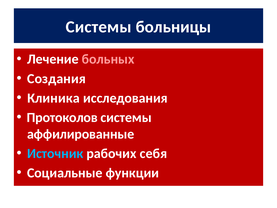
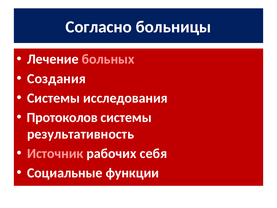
Системы at (99, 27): Системы -> Согласно
Клиника at (53, 98): Клиника -> Системы
аффилированные: аффилированные -> результативность
Источник colour: light blue -> pink
